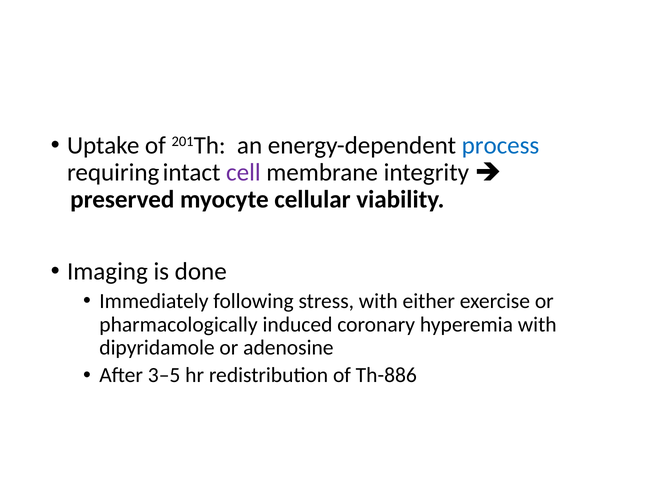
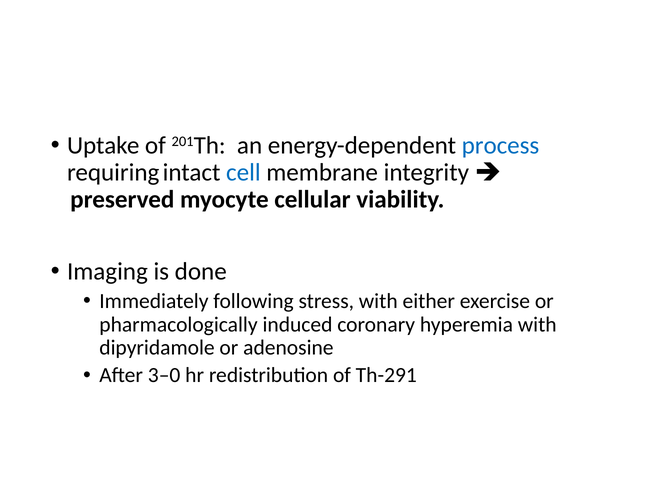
cell colour: purple -> blue
3–5: 3–5 -> 3–0
Th-886: Th-886 -> Th-291
